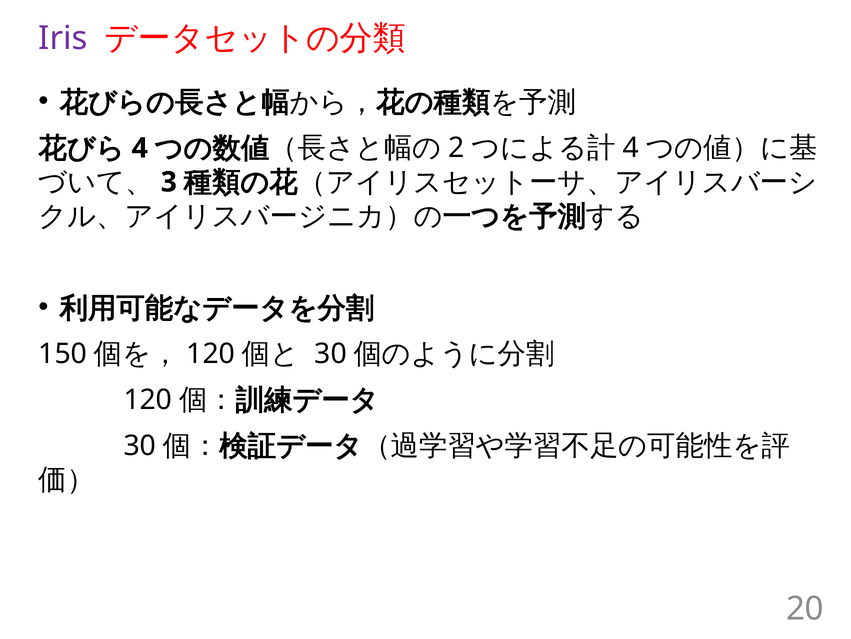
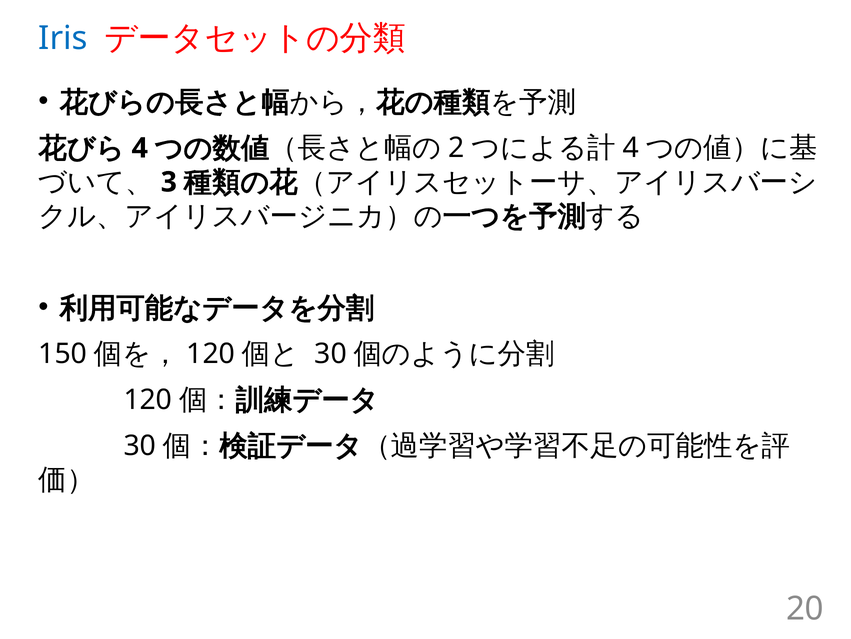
Iris colour: purple -> blue
